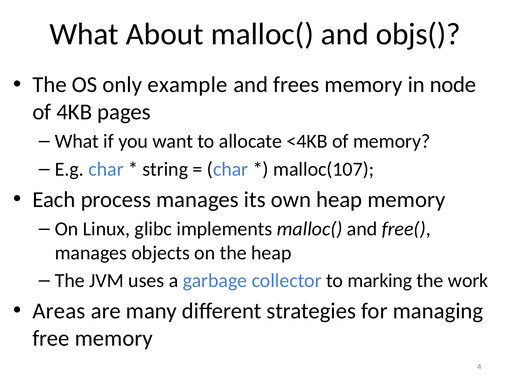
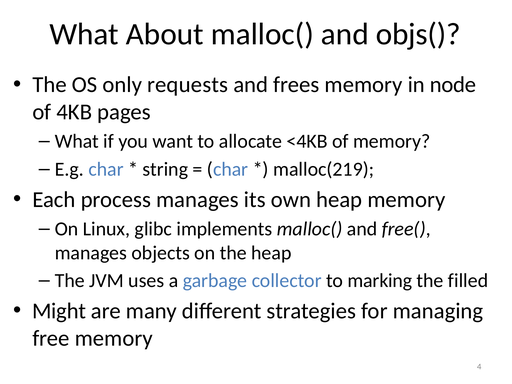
example: example -> requests
malloc(107: malloc(107 -> malloc(219
work: work -> filled
Areas: Areas -> Might
